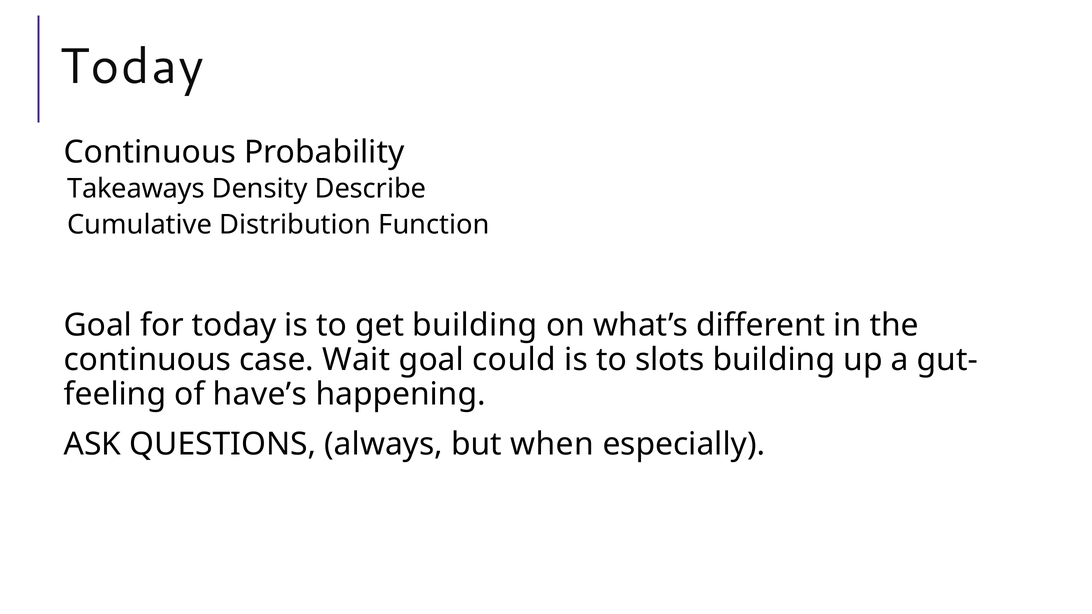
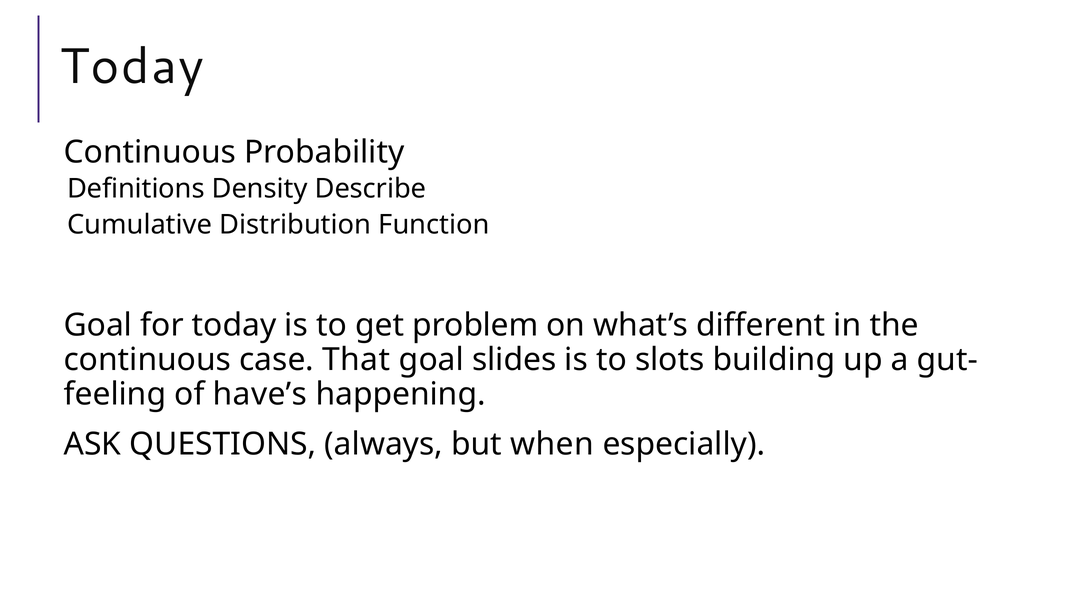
Takeaways: Takeaways -> Definitions
get building: building -> problem
Wait: Wait -> That
could: could -> slides
